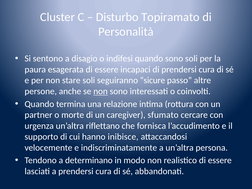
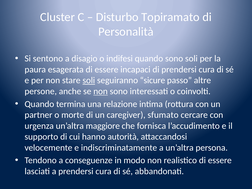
soli at (89, 80) underline: none -> present
riflettano: riflettano -> maggiore
inibisce: inibisce -> autorità
determinano: determinano -> conseguenze
